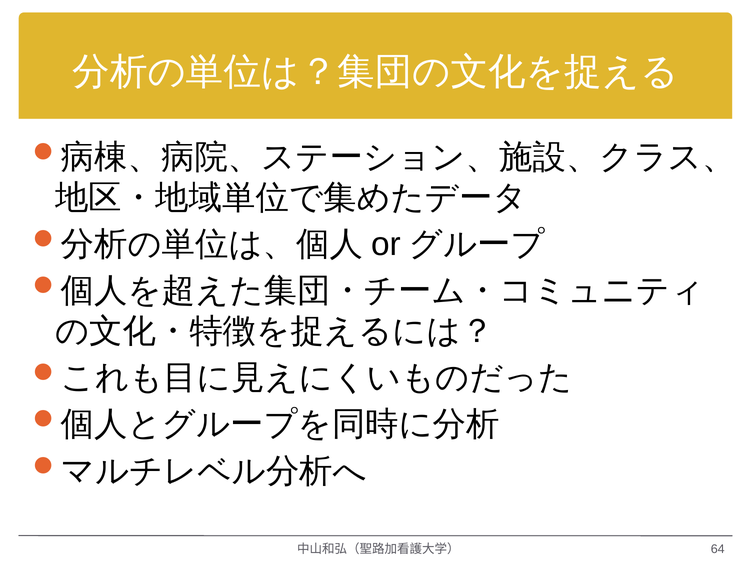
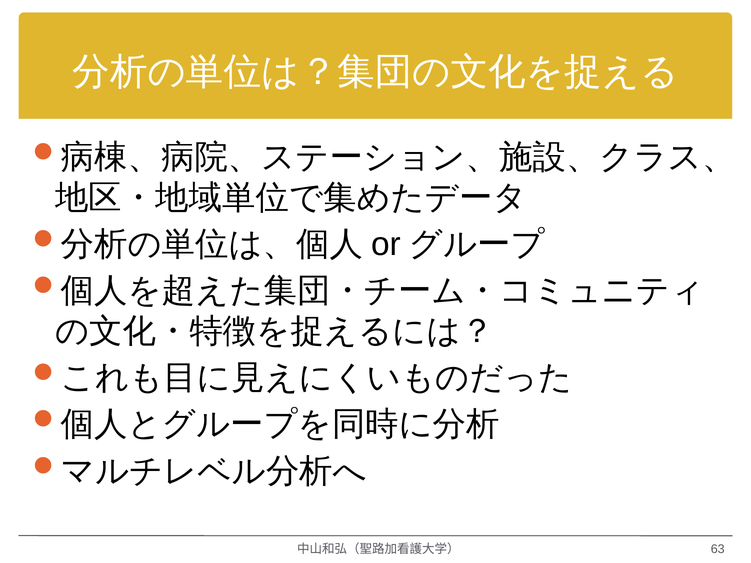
64: 64 -> 63
